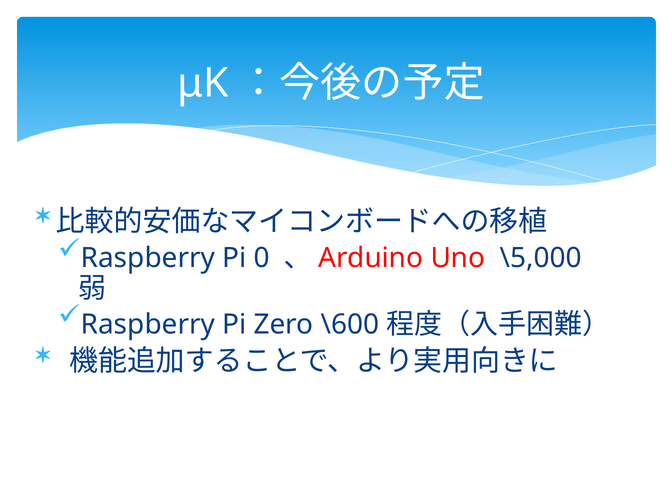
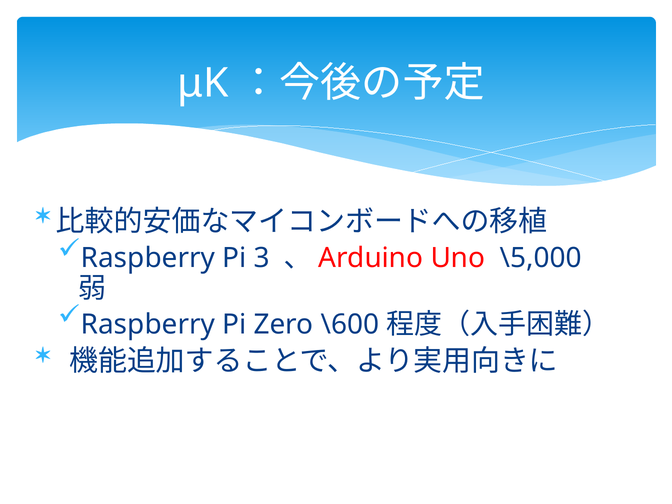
0: 0 -> 3
